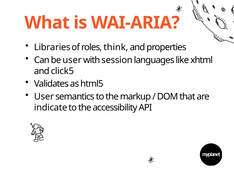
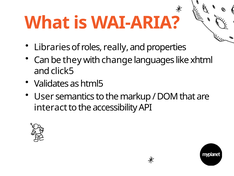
think: think -> really
be user: user -> they
session: session -> change
indicate: indicate -> interact
